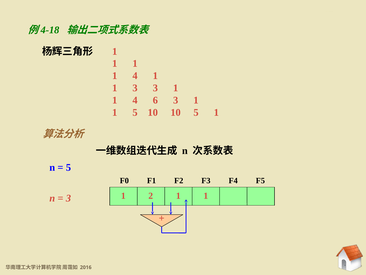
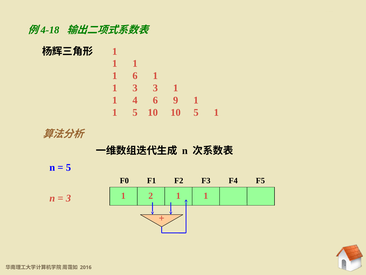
4 at (135, 76): 4 -> 6
6 3: 3 -> 9
